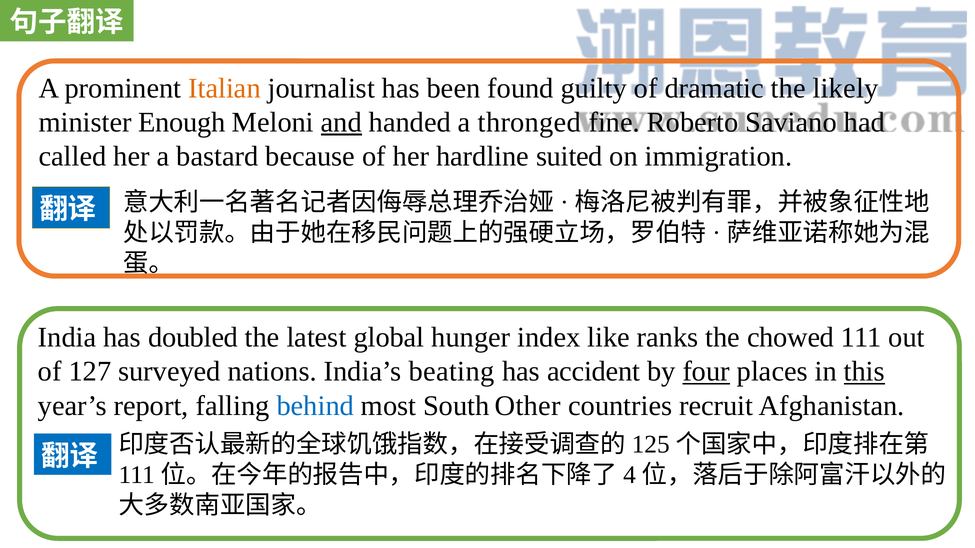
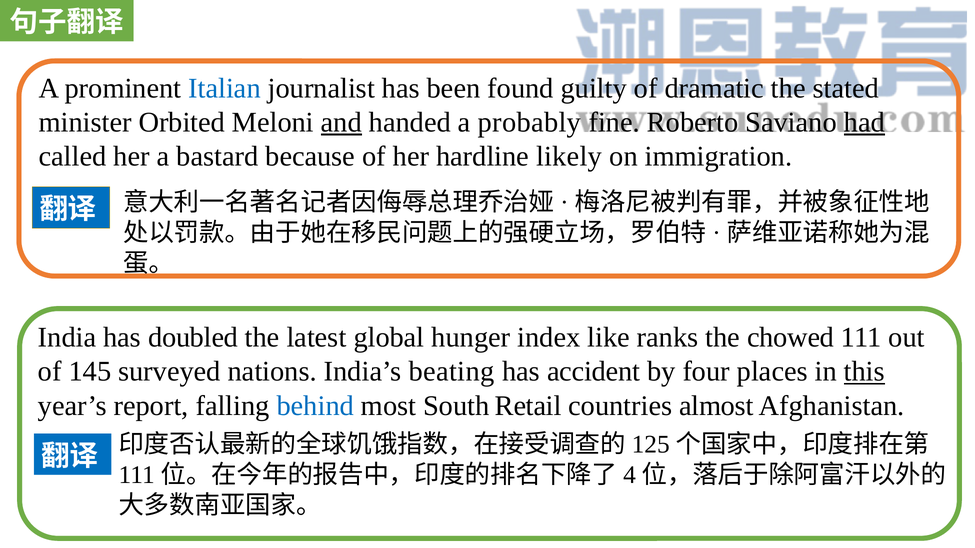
Italian colour: orange -> blue
likely: likely -> stated
Enough: Enough -> Orbited
thronged: thronged -> probably
had underline: none -> present
suited: suited -> likely
127: 127 -> 145
four underline: present -> none
Other: Other -> Retail
recruit: recruit -> almost
